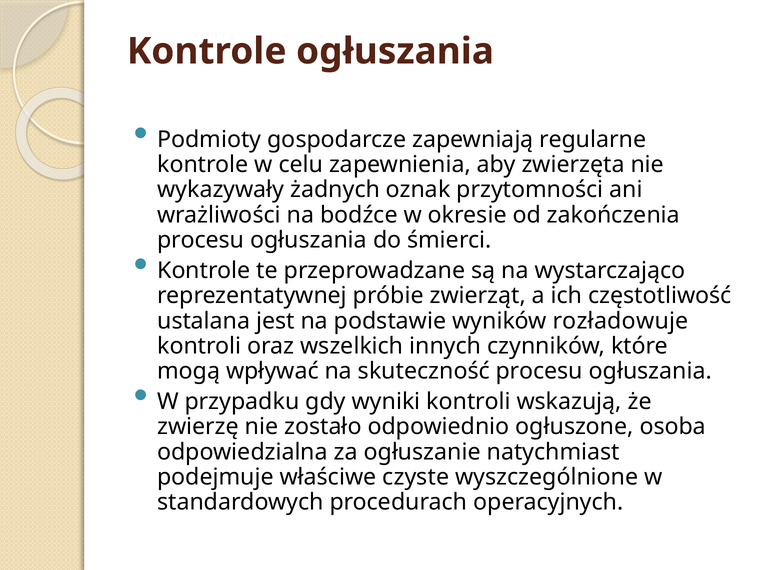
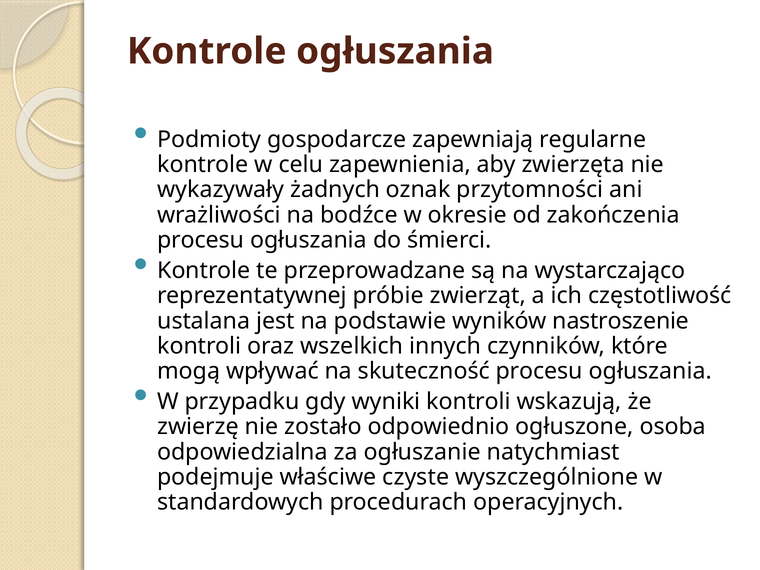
rozładowuje: rozładowuje -> nastroszenie
